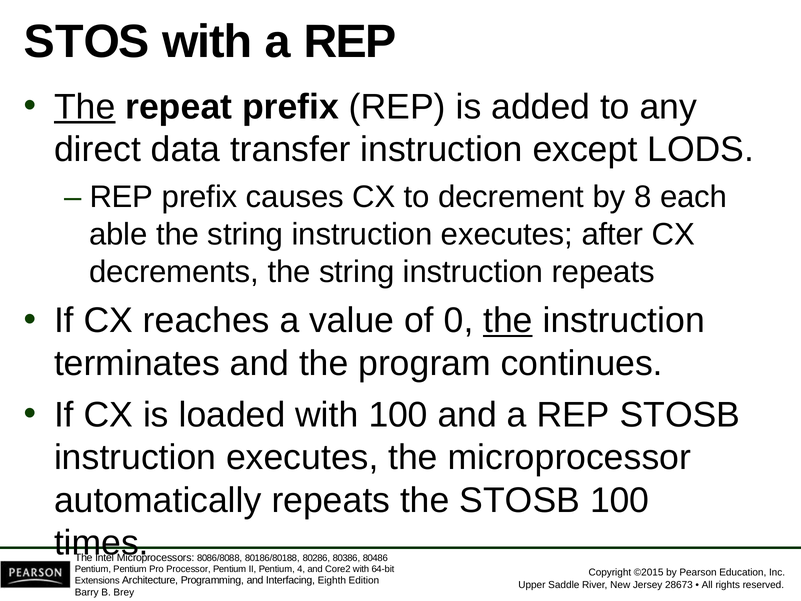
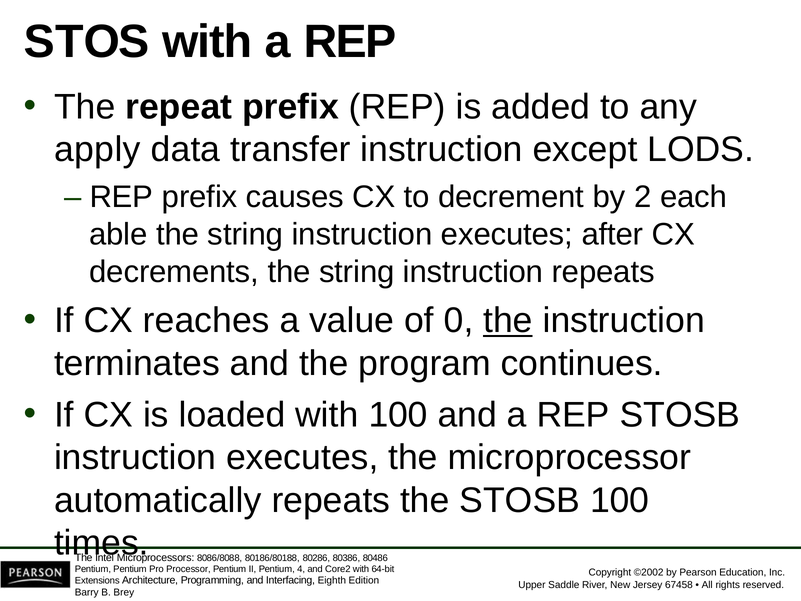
The at (85, 107) underline: present -> none
direct: direct -> apply
8: 8 -> 2
©2015: ©2015 -> ©2002
28673: 28673 -> 67458
